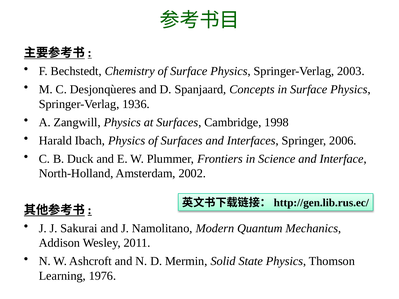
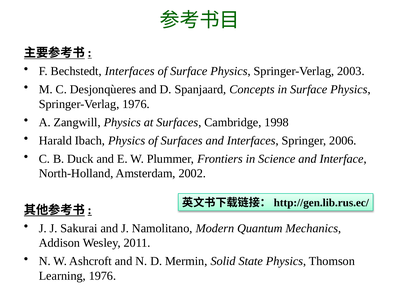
Bechstedt Chemistry: Chemistry -> Interfaces
Springer-Verlag 1936: 1936 -> 1976
